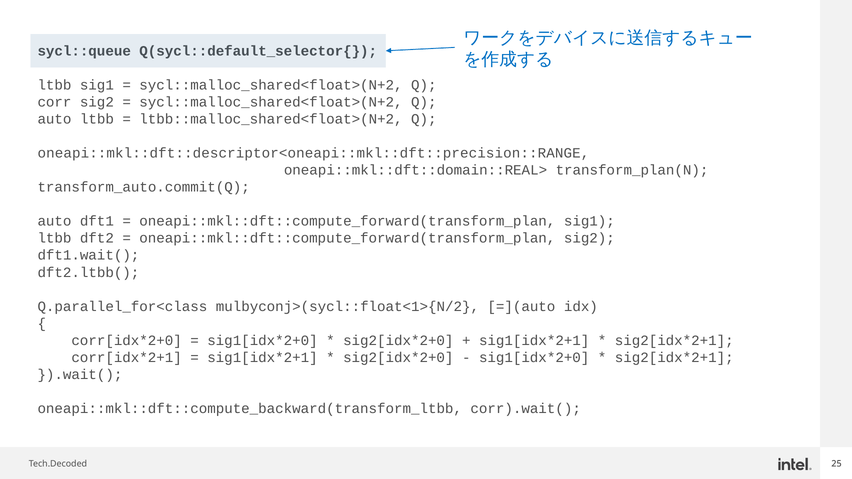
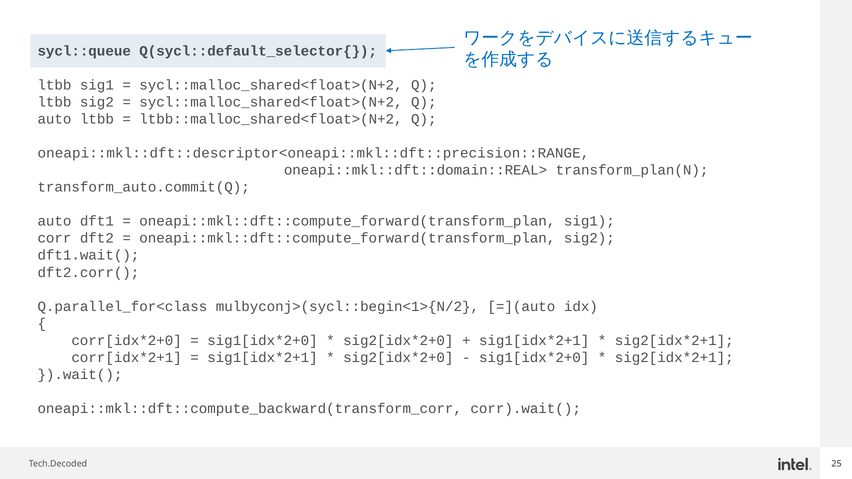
corr at (54, 102): corr -> ltbb
ltbb at (54, 238): ltbb -> corr
dft2.ltbb(: dft2.ltbb( -> dft2.corr(
mulbyconj>(sycl::float<1>{N/2: mulbyconj>(sycl::float<1>{N/2 -> mulbyconj>(sycl::begin<1>{N/2
oneapi::mkl::dft::compute_backward(transform_ltbb: oneapi::mkl::dft::compute_backward(transform_ltbb -> oneapi::mkl::dft::compute_backward(transform_corr
